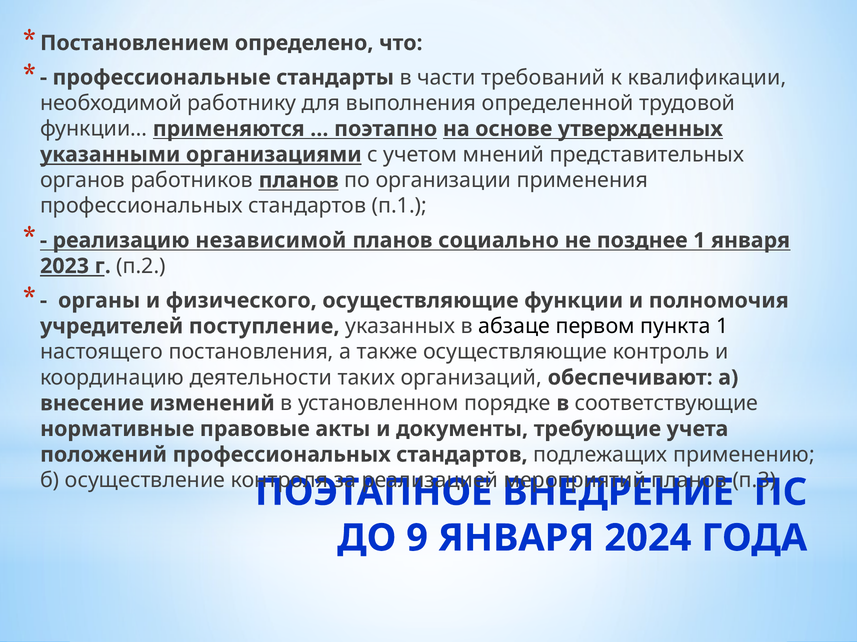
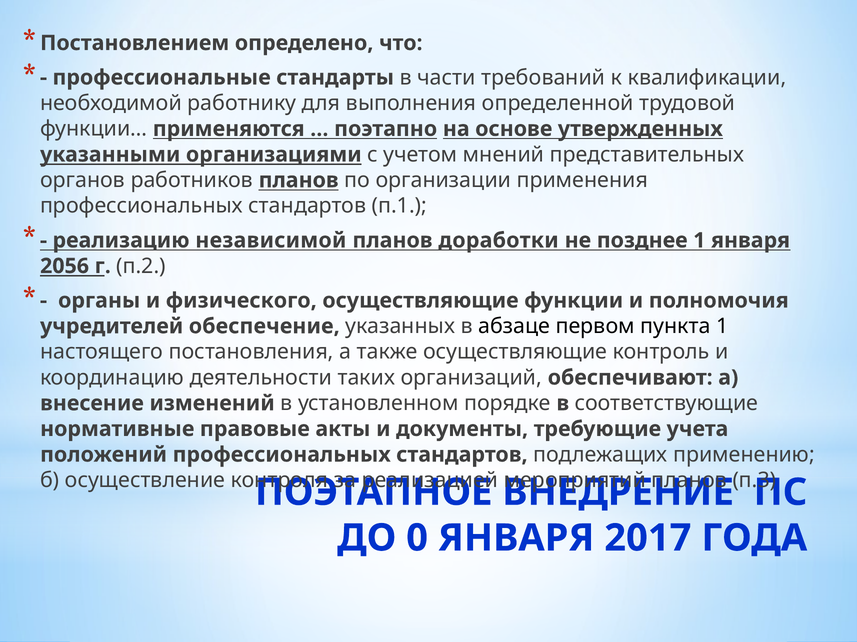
социально: социально -> доработки
2023: 2023 -> 2056
поступление: поступление -> обеспечение
9: 9 -> 0
2024: 2024 -> 2017
